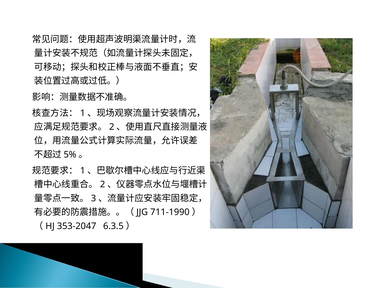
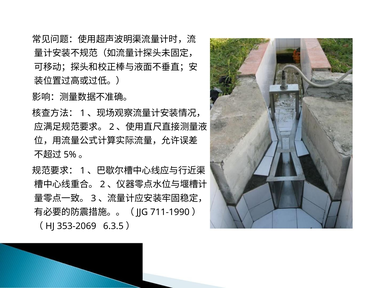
353-2047: 353-2047 -> 353-2069
